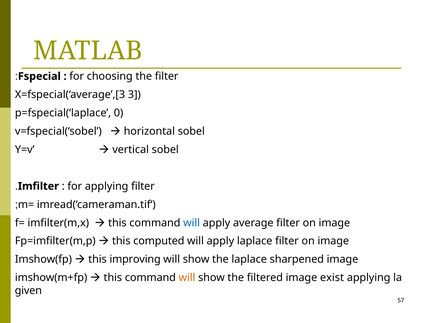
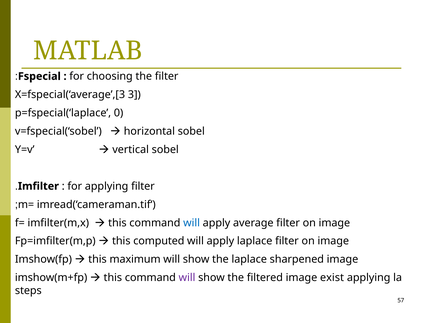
improving: improving -> maximum
will at (187, 277) colour: orange -> purple
given: given -> steps
